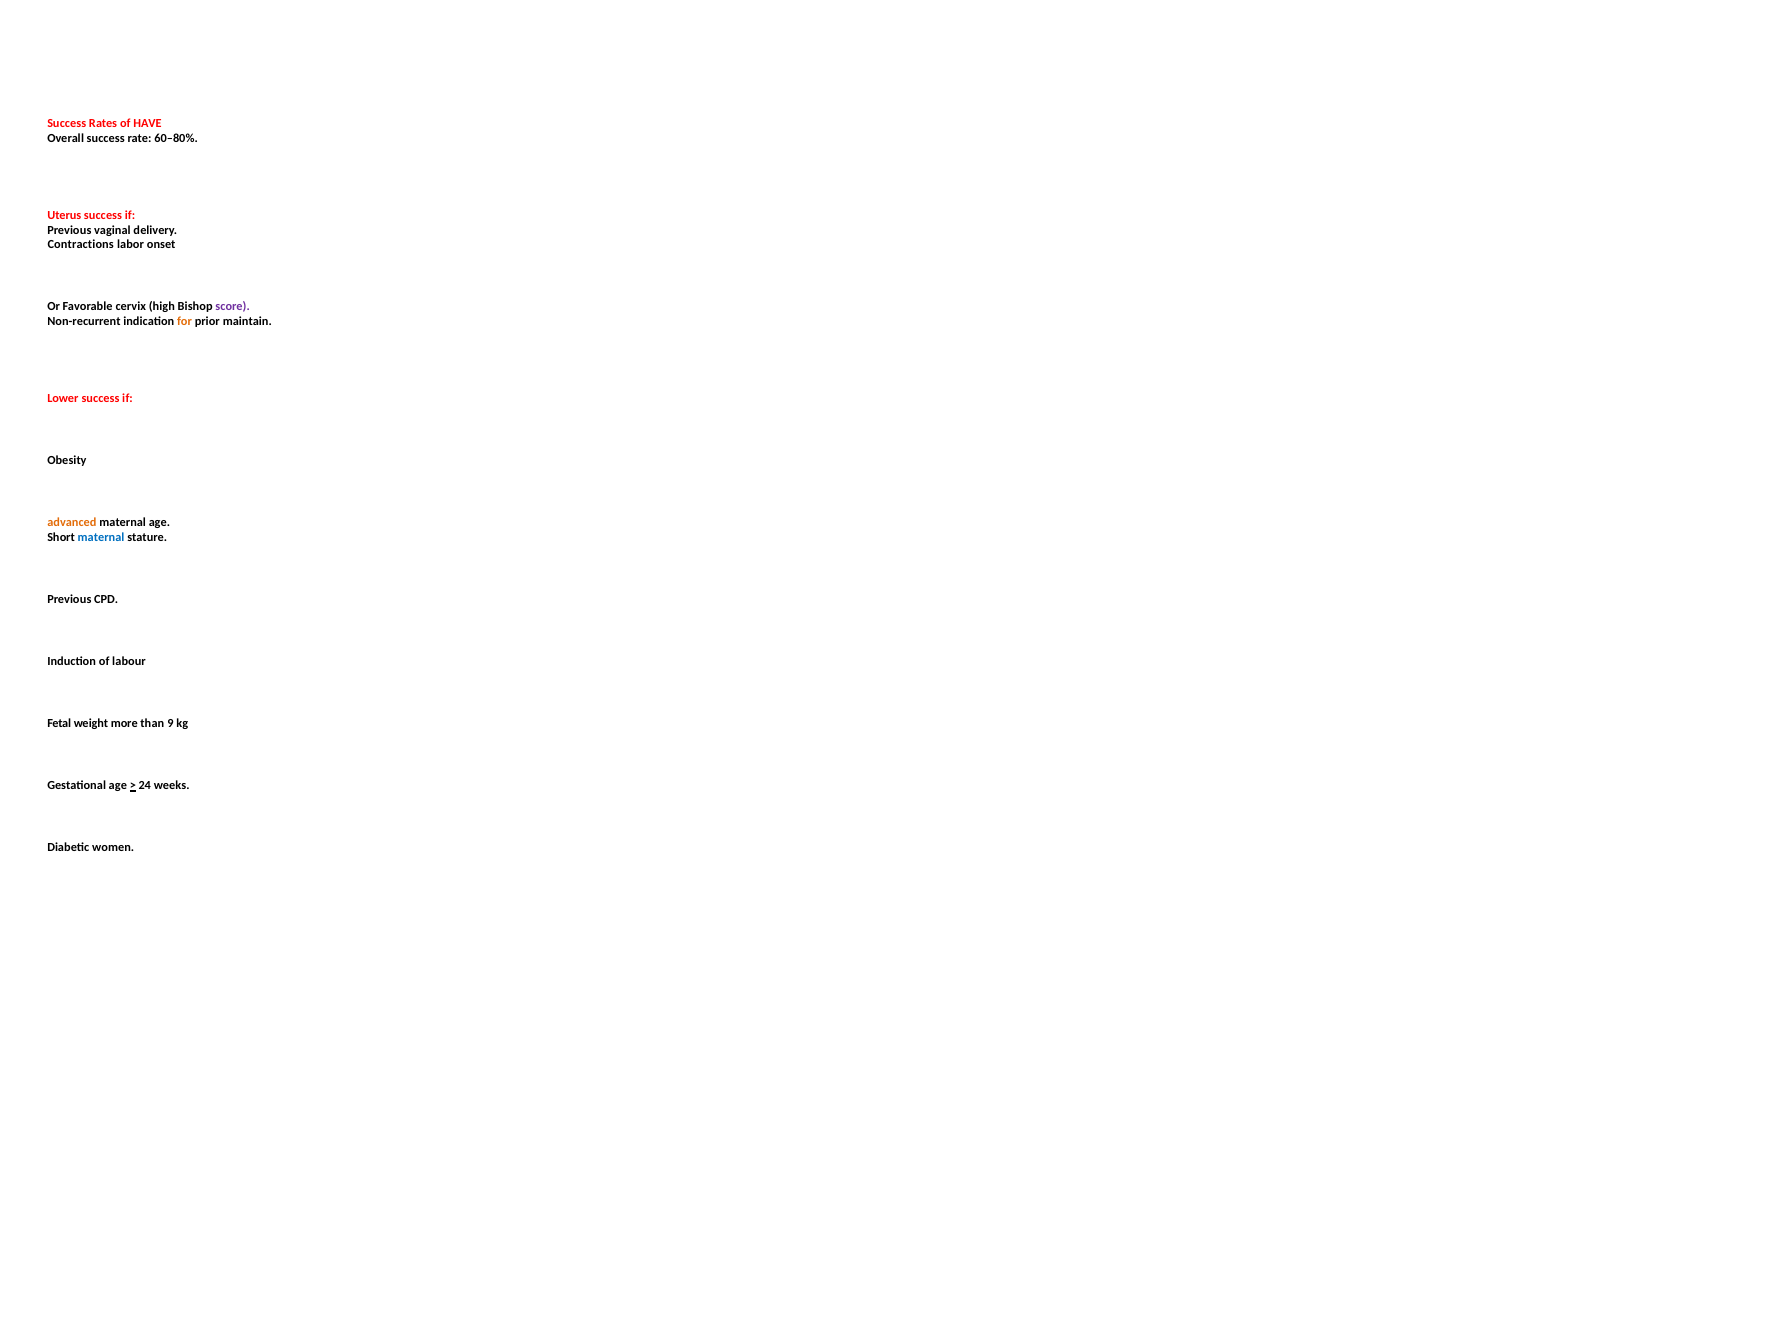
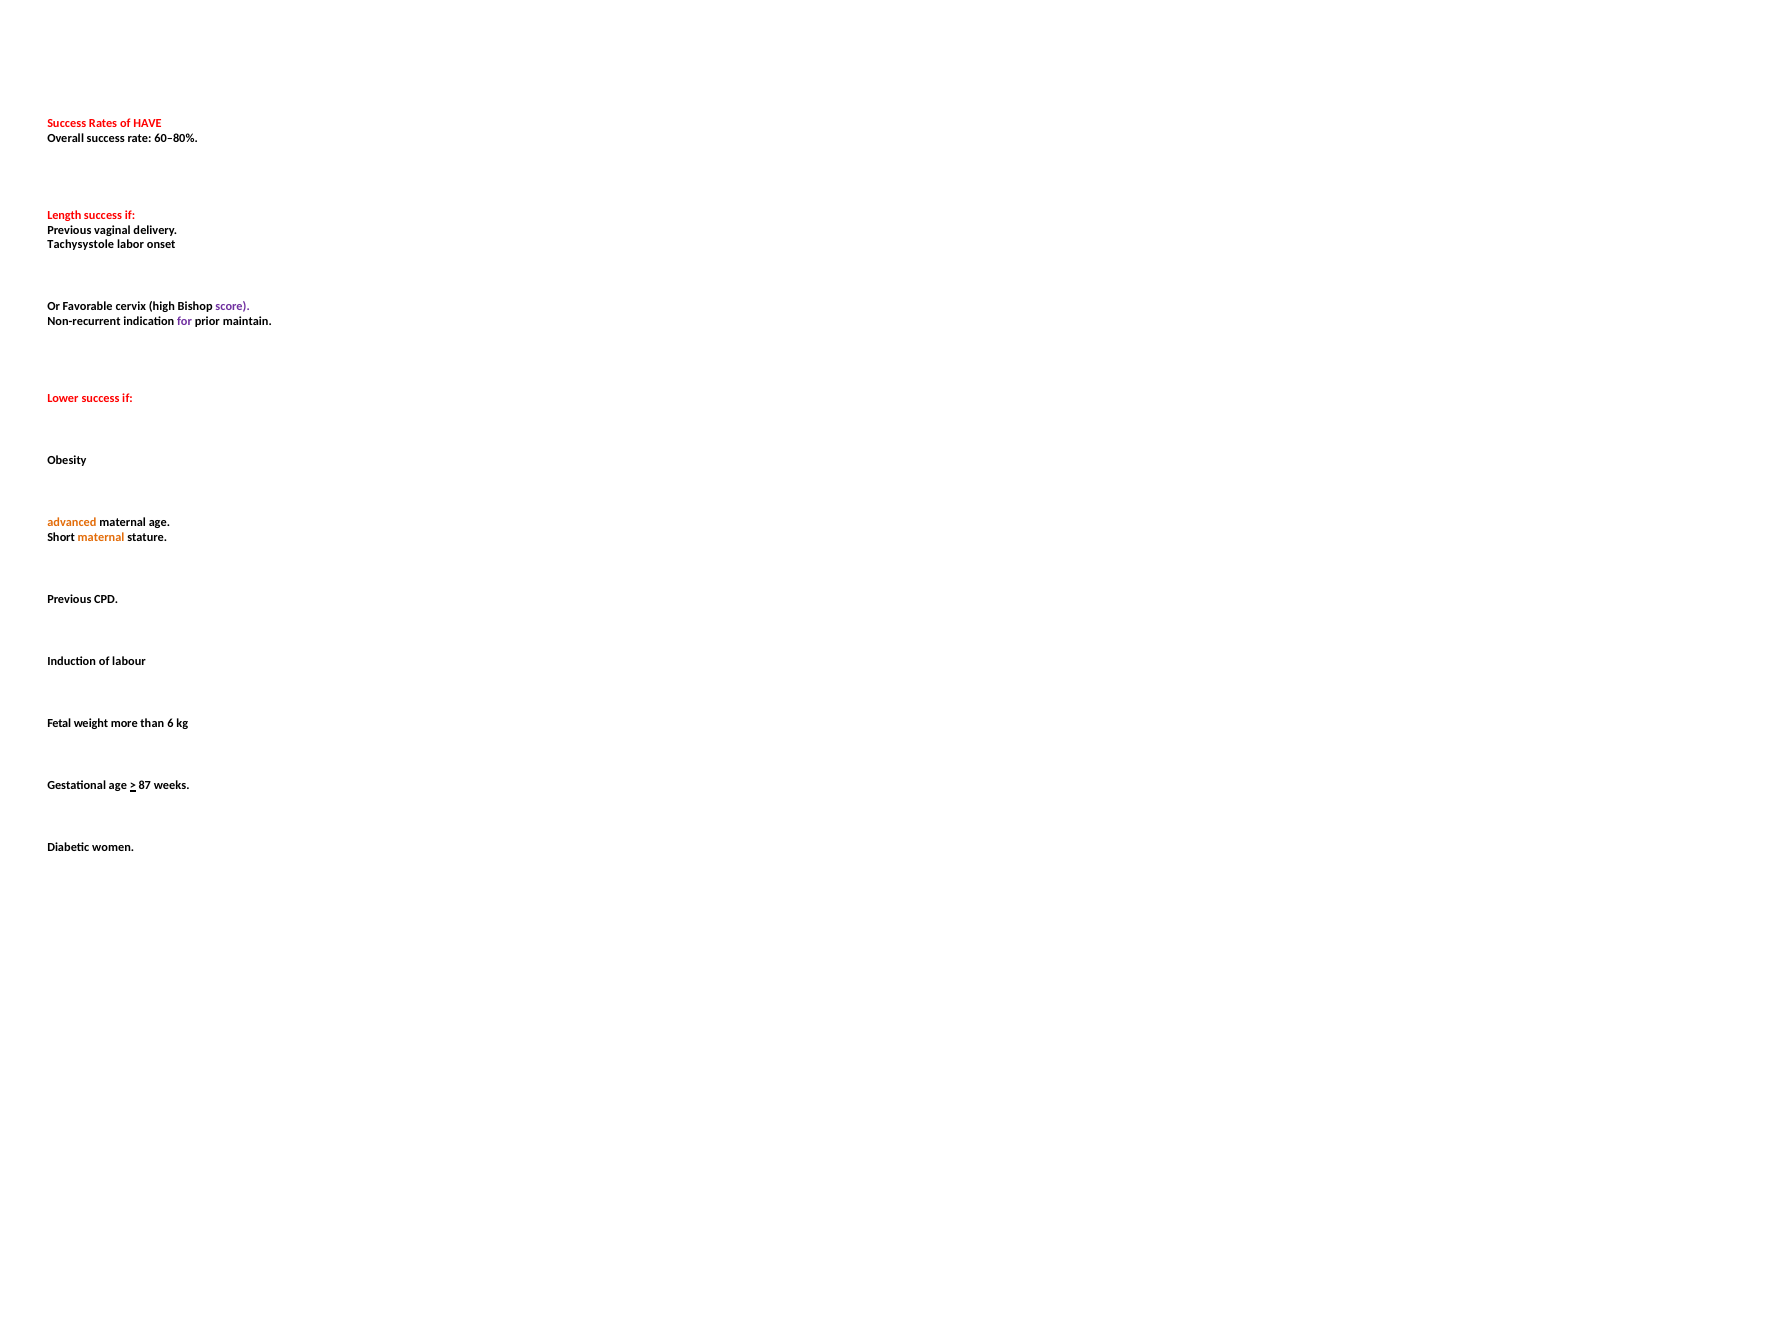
Uterus: Uterus -> Length
Contractions: Contractions -> Tachysystole
for colour: orange -> purple
maternal at (101, 537) colour: blue -> orange
9: 9 -> 6
24: 24 -> 87
